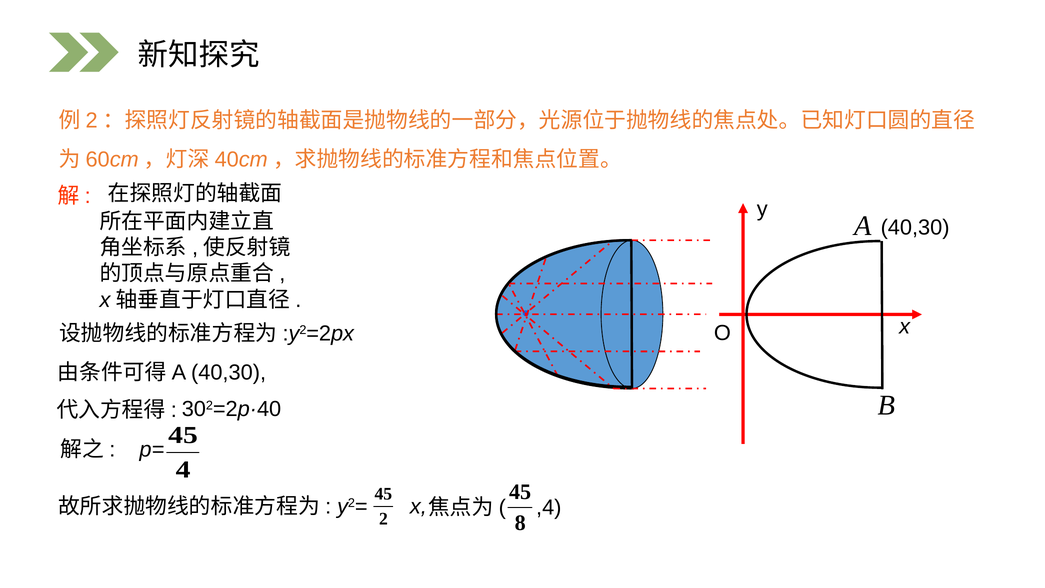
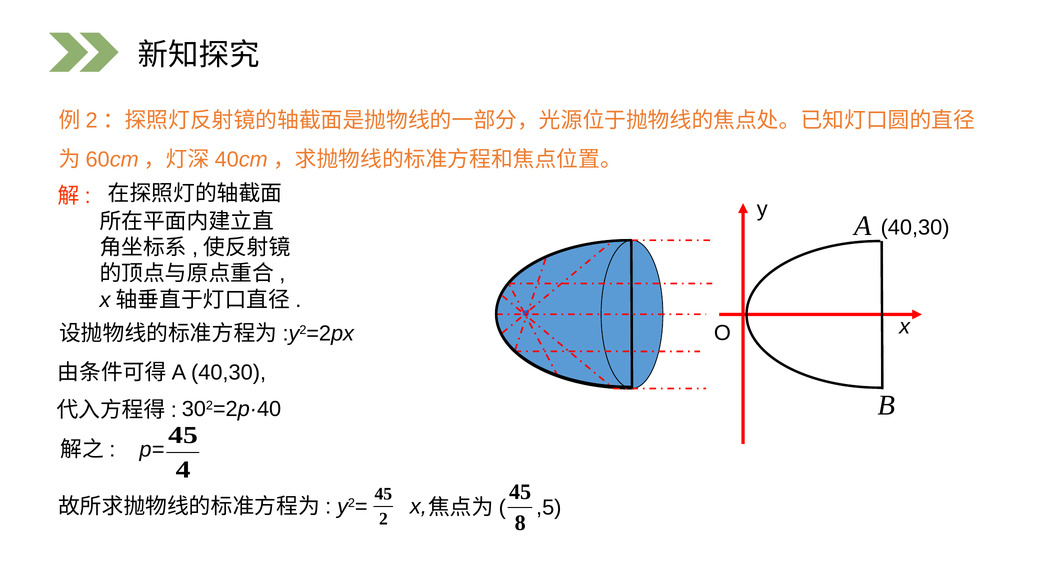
,4: ,4 -> ,5
